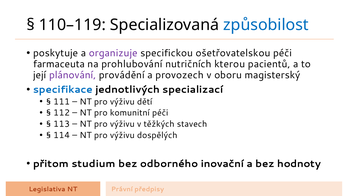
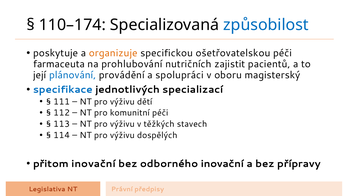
110–119: 110–119 -> 110–174
organizuje colour: purple -> orange
kterou: kterou -> zajistit
plánování colour: purple -> blue
provozech: provozech -> spolupráci
přitom studium: studium -> inovační
hodnoty: hodnoty -> přípravy
